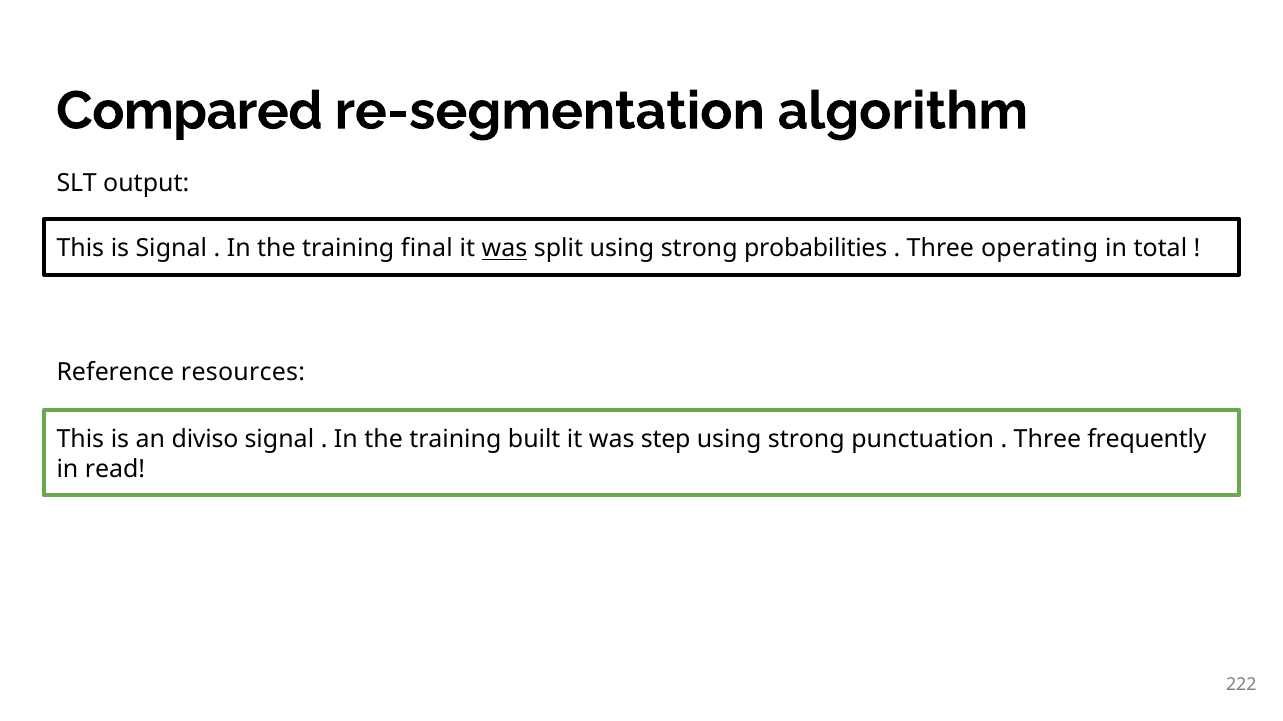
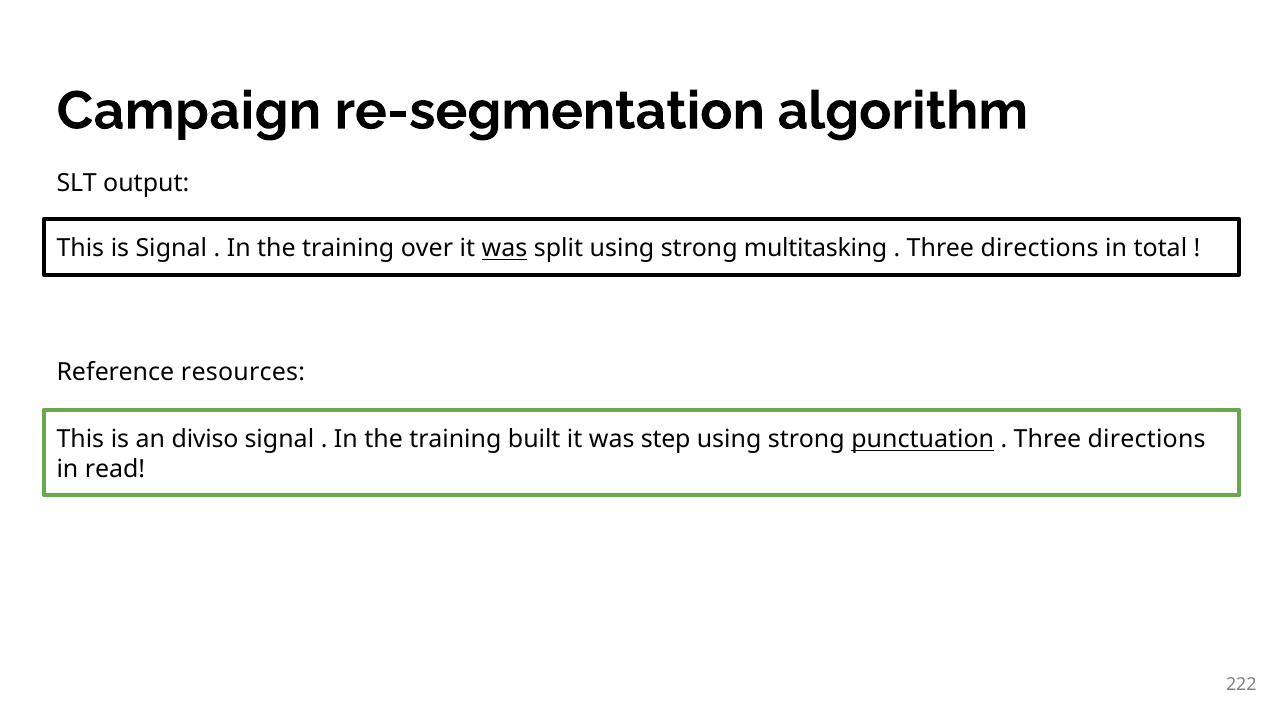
Compared: Compared -> Campaign
final: final -> over
probabilities: probabilities -> multitasking
operating at (1040, 249): operating -> directions
punctuation underline: none -> present
frequently at (1147, 440): frequently -> directions
